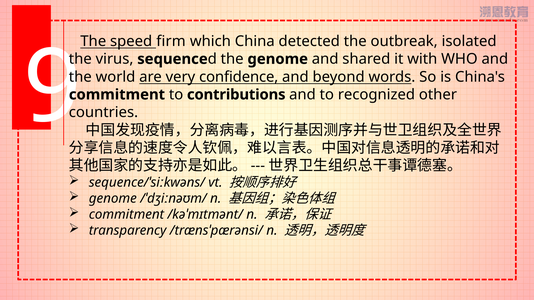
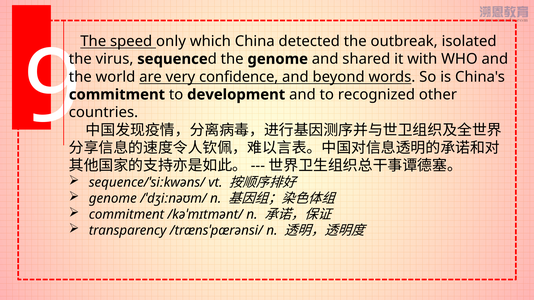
firm: firm -> only
contributions: contributions -> development
